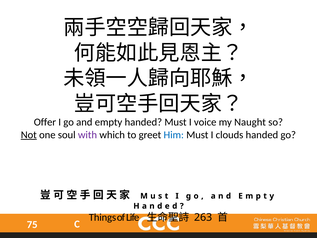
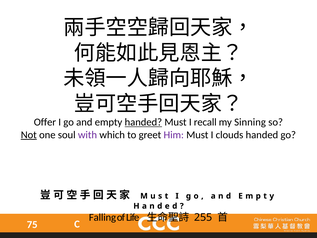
handed at (143, 122) underline: none -> present
voice: voice -> recall
Naught: Naught -> Sinning
Him colour: blue -> purple
Things: Things -> Falling
263: 263 -> 255
